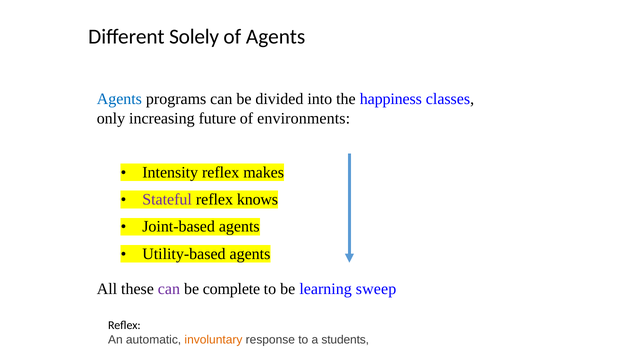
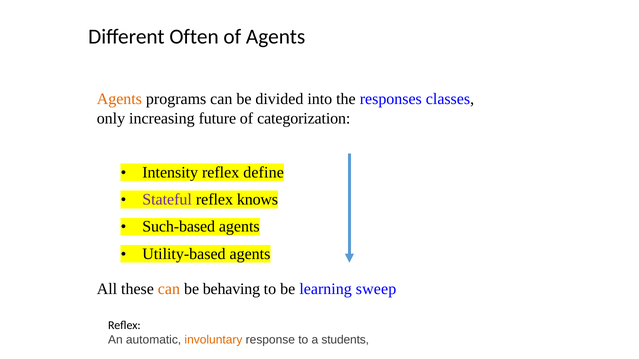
Solely: Solely -> Often
Agents at (119, 99) colour: blue -> orange
happiness: happiness -> responses
environments: environments -> categorization
makes: makes -> define
Joint-based: Joint-based -> Such-based
can at (169, 289) colour: purple -> orange
complete: complete -> behaving
